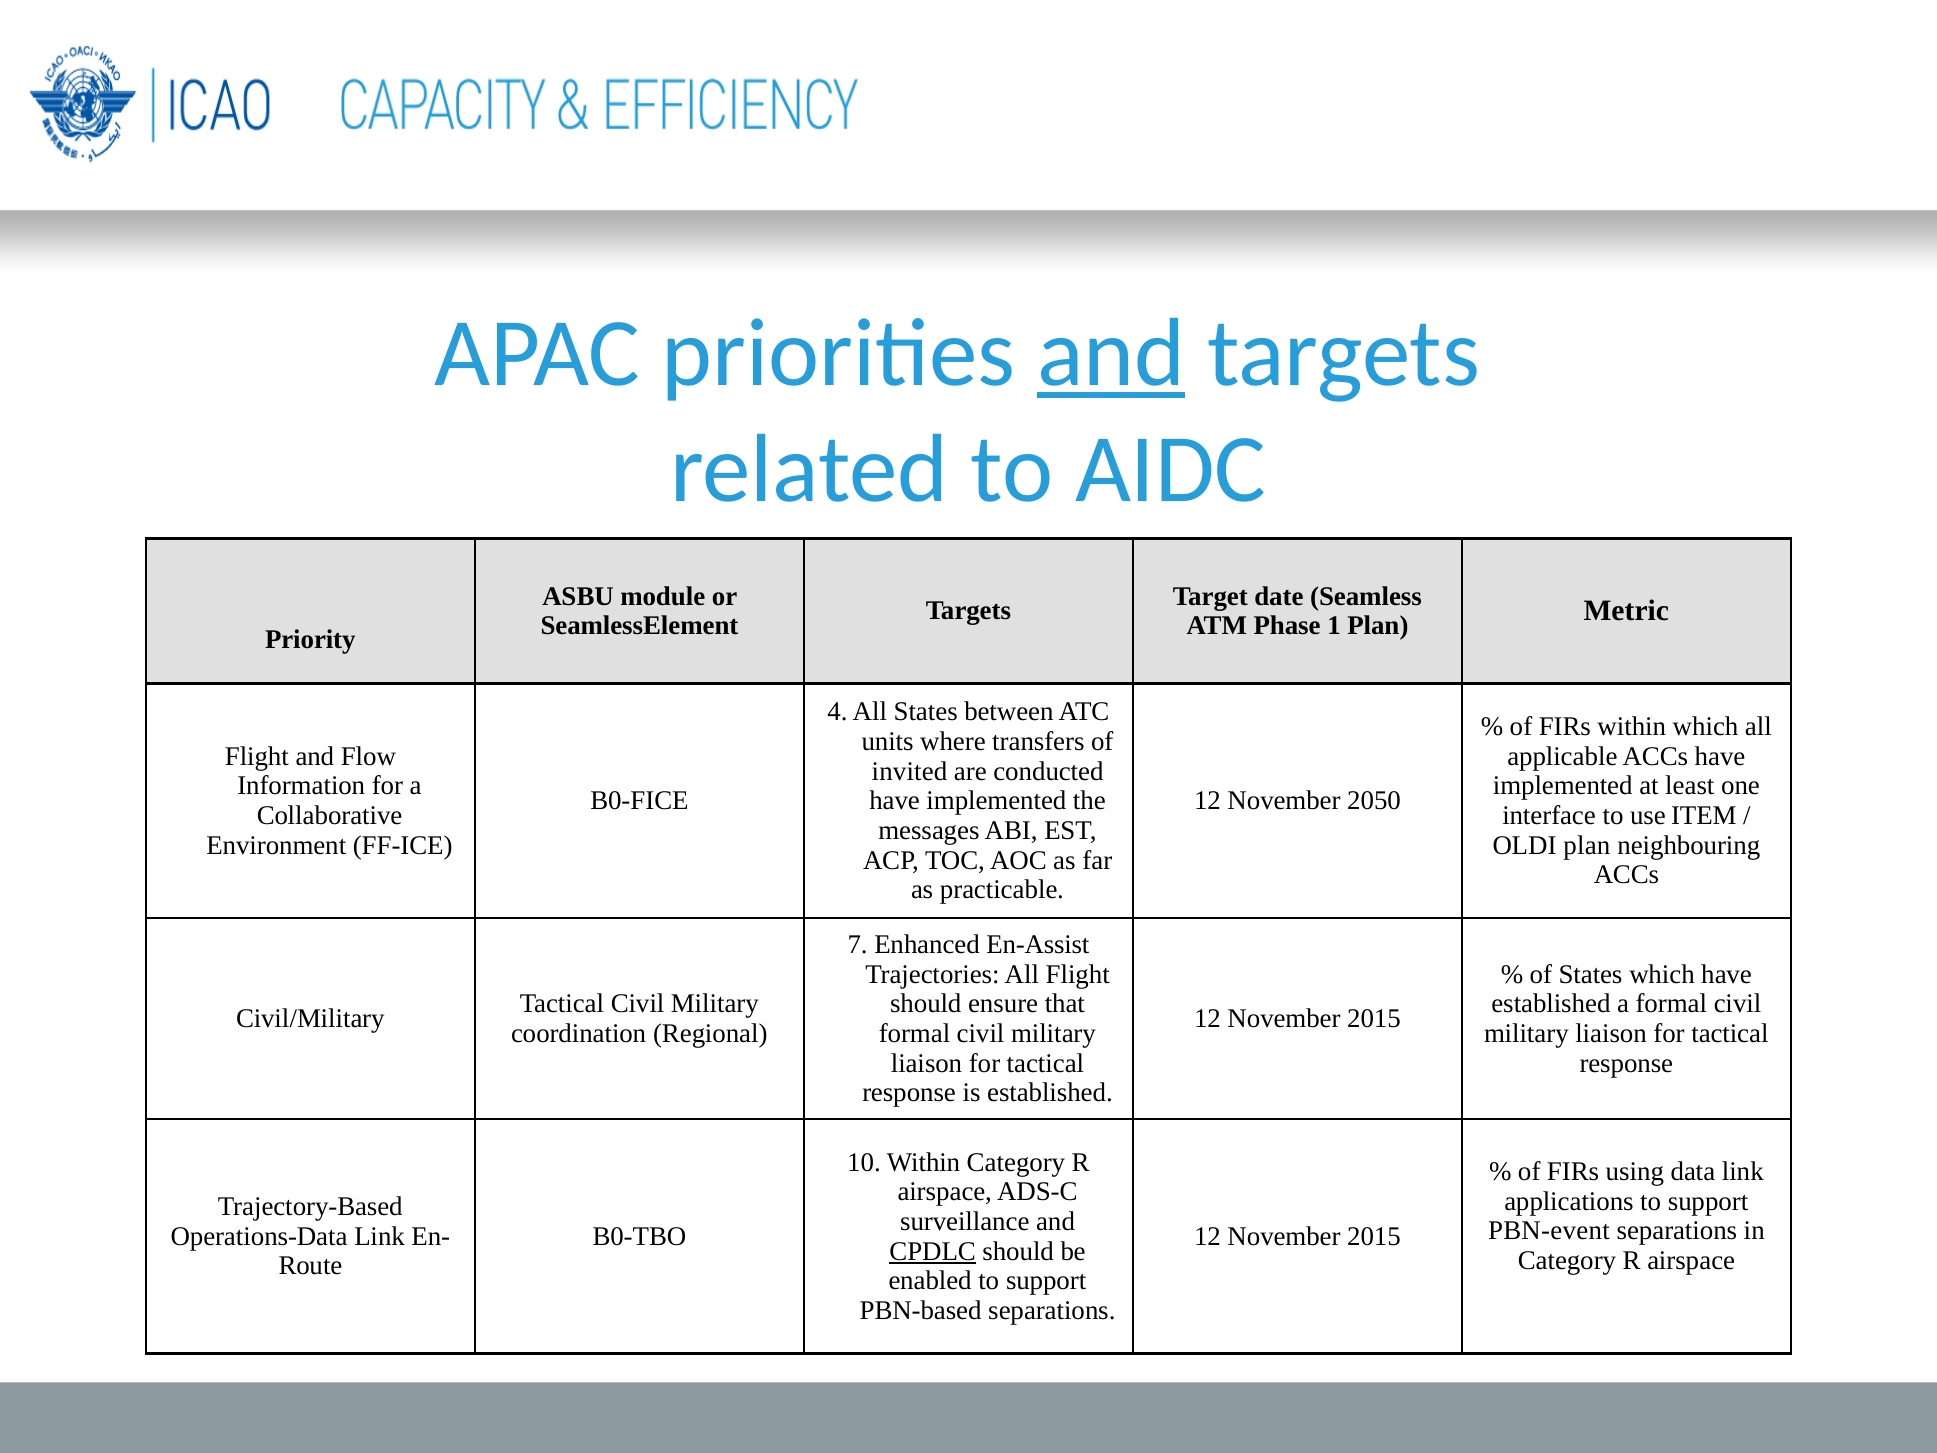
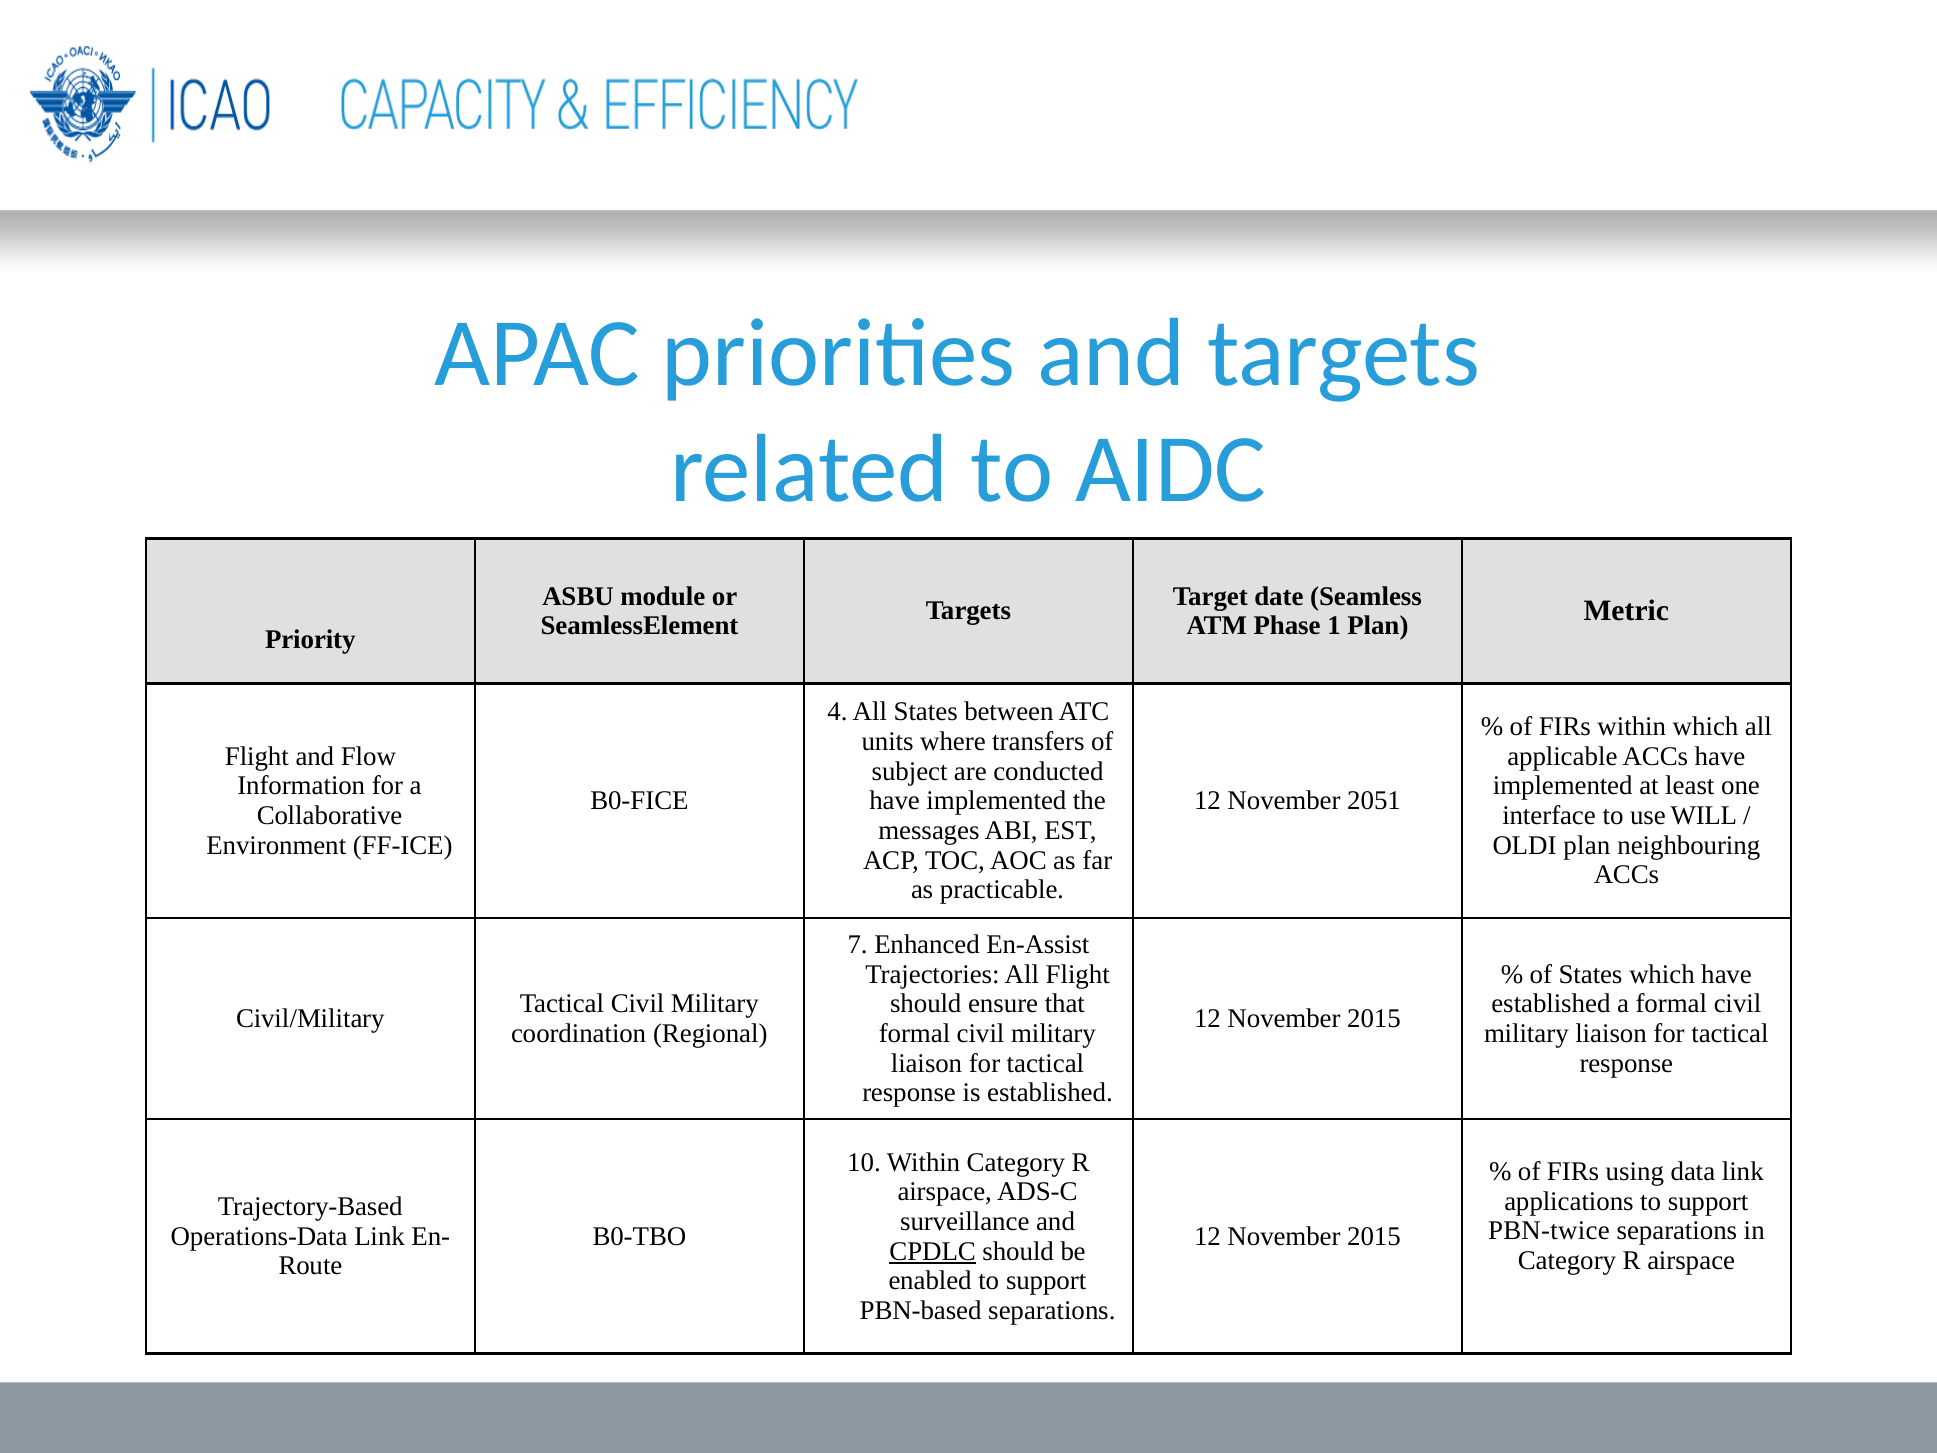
and at (1111, 353) underline: present -> none
invited: invited -> subject
2050: 2050 -> 2051
ITEM: ITEM -> WILL
PBN-event: PBN-event -> PBN-twice
